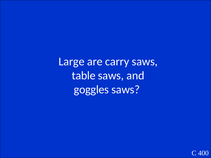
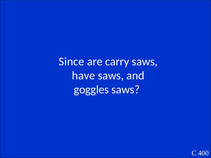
Large: Large -> Since
table: table -> have
